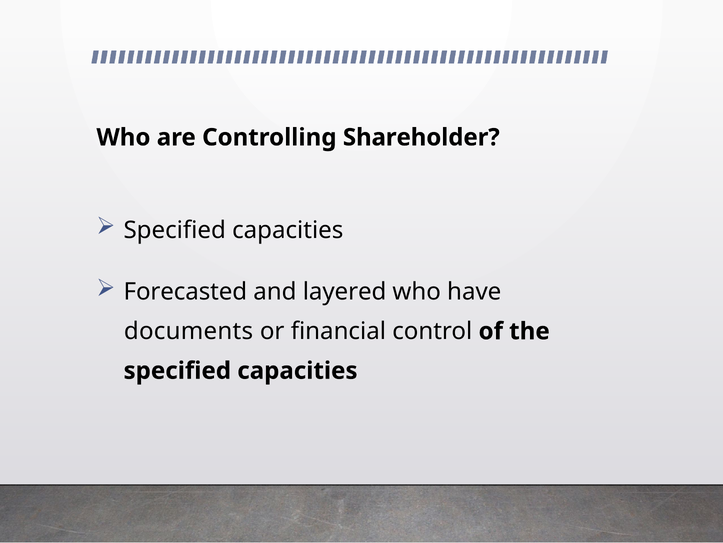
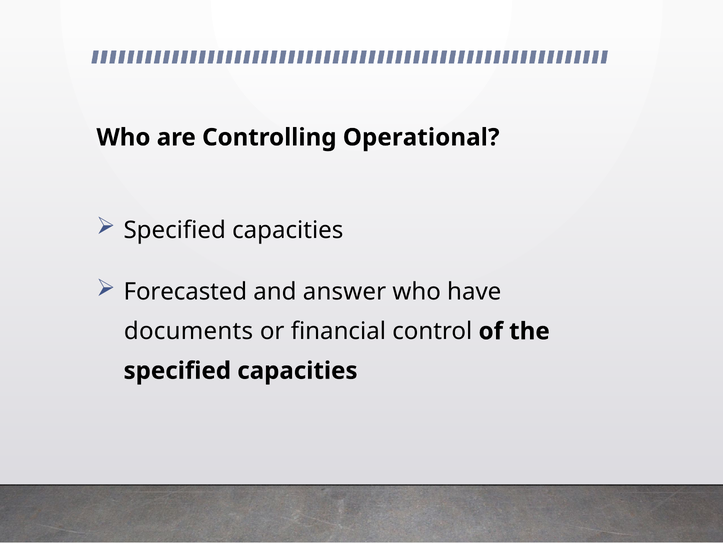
Shareholder: Shareholder -> Operational
layered: layered -> answer
